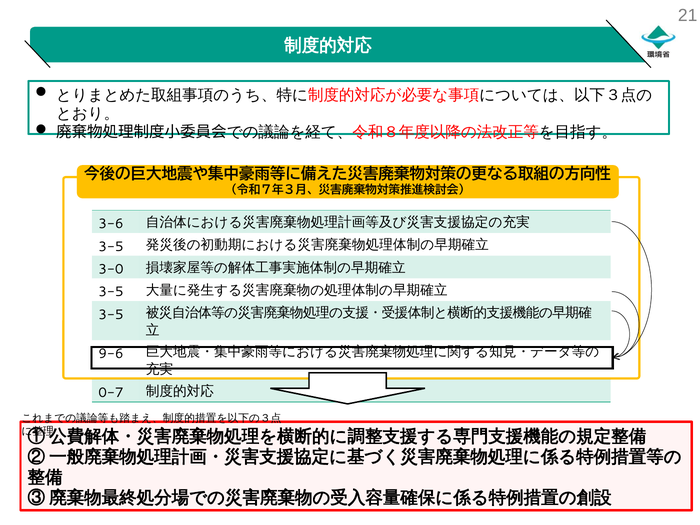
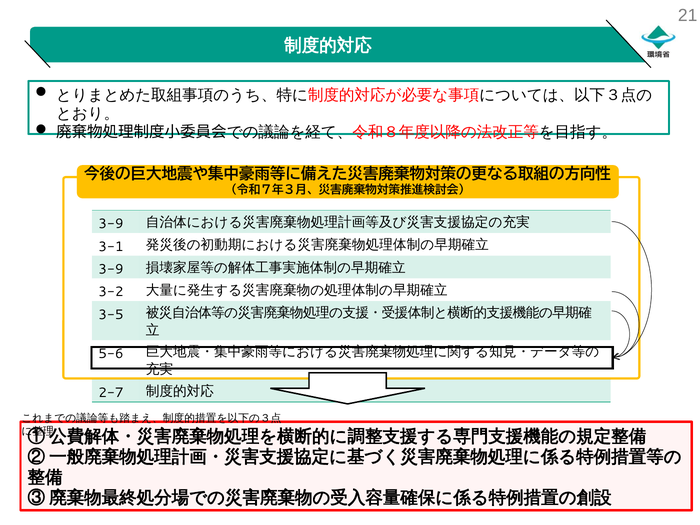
3-6 at (111, 224): 3-6 -> 3-9
3-5 at (111, 247): 3-5 -> 3-1
3-0 at (111, 269): 3-0 -> 3-9
3-5 at (111, 292): 3-5 -> 3-2
9-6: 9-6 -> 5-6
0-7: 0-7 -> 2-7
